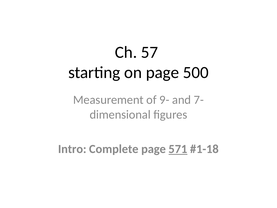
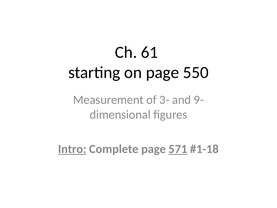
57: 57 -> 61
500: 500 -> 550
9-: 9- -> 3-
7-: 7- -> 9-
Intro underline: none -> present
